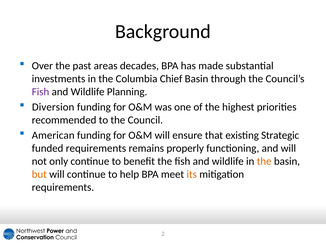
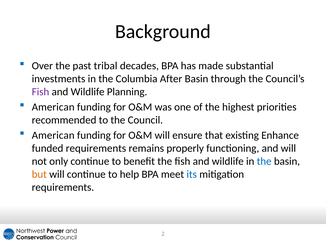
areas: areas -> tribal
Chief: Chief -> After
Diversion at (53, 107): Diversion -> American
Strategic: Strategic -> Enhance
the at (264, 162) colour: orange -> blue
its colour: orange -> blue
